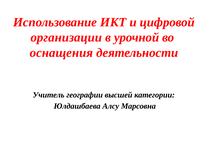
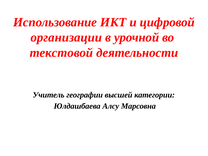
оснащения: оснащения -> текстовой
